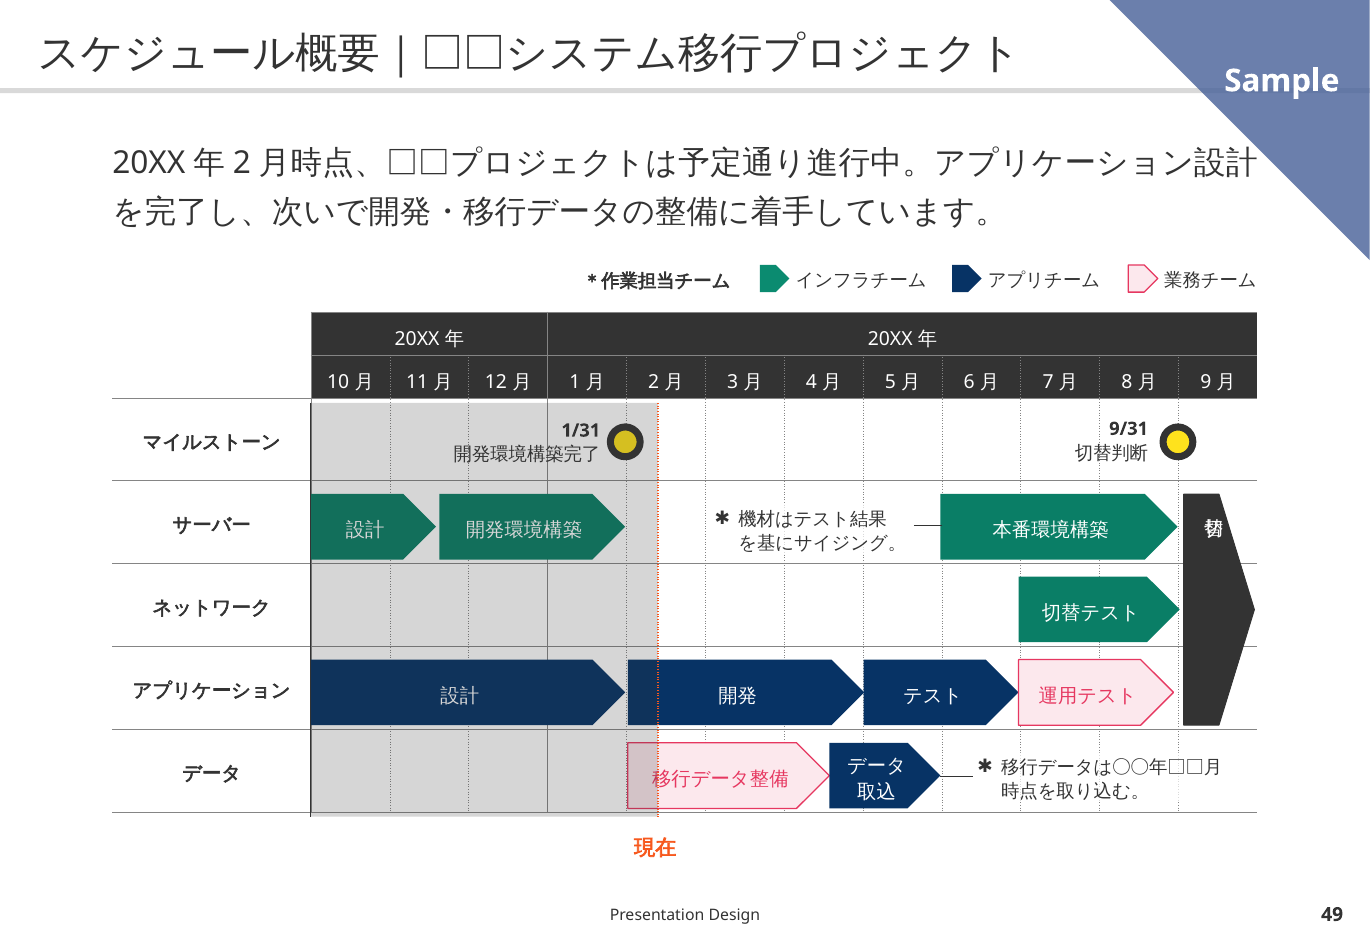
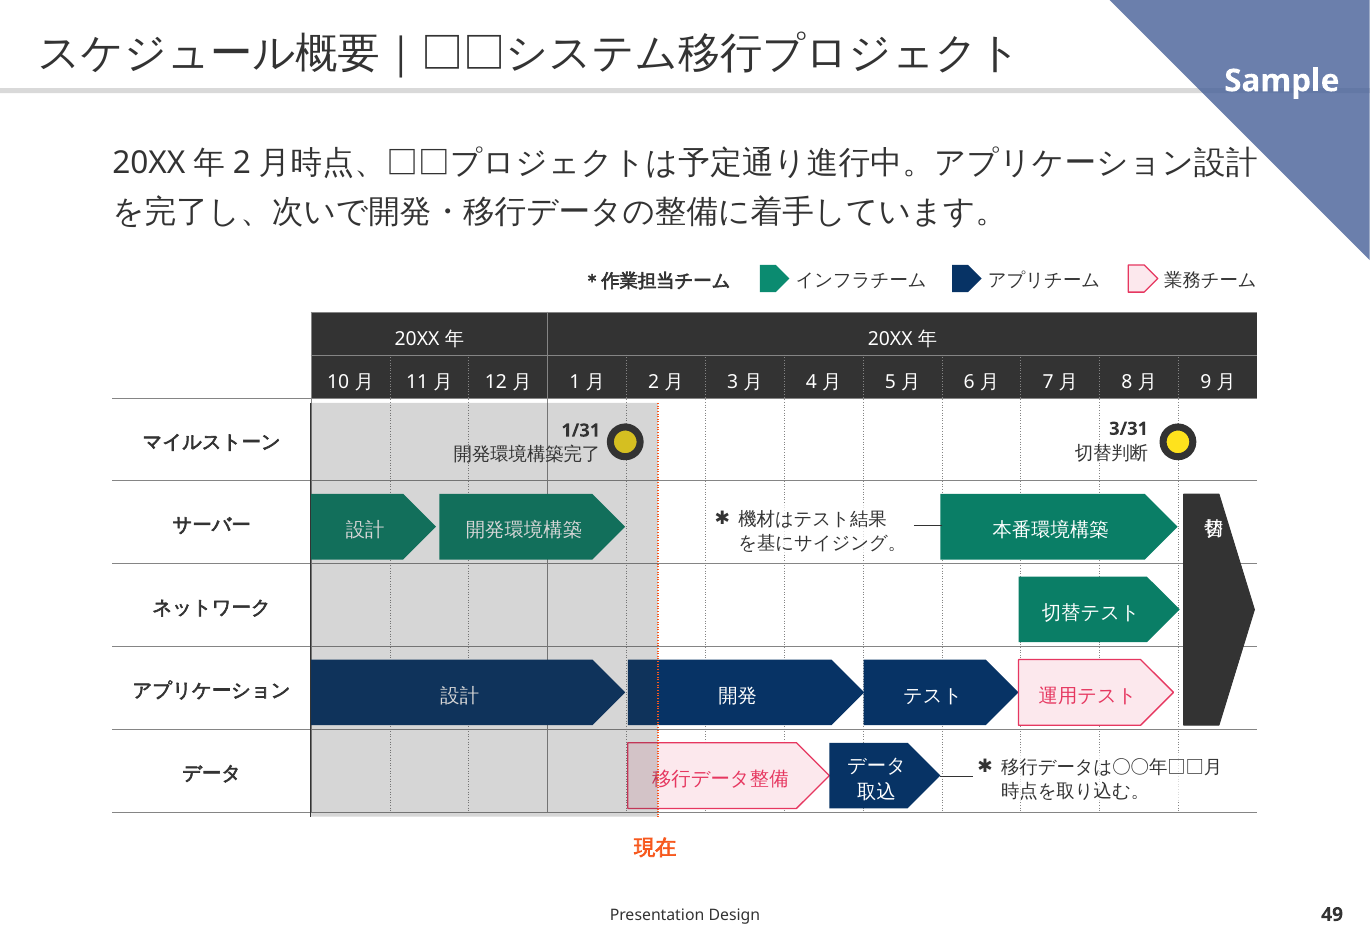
9/31: 9/31 -> 3/31
